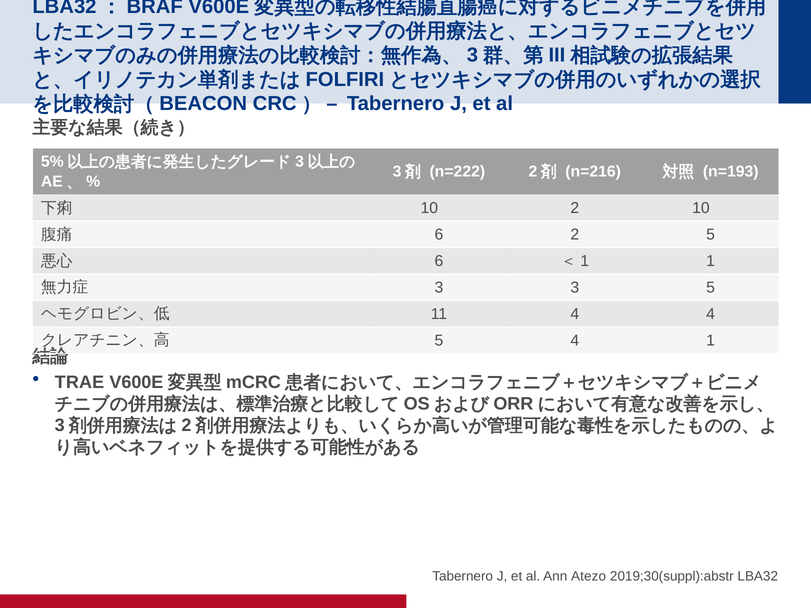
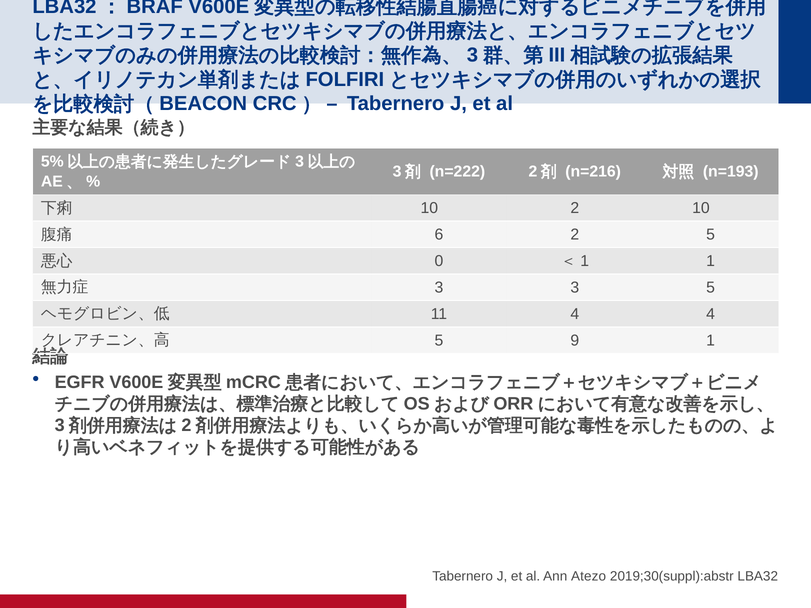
6 at (439, 261): 6 -> 0
5 4: 4 -> 9
TRAE: TRAE -> EGFR
